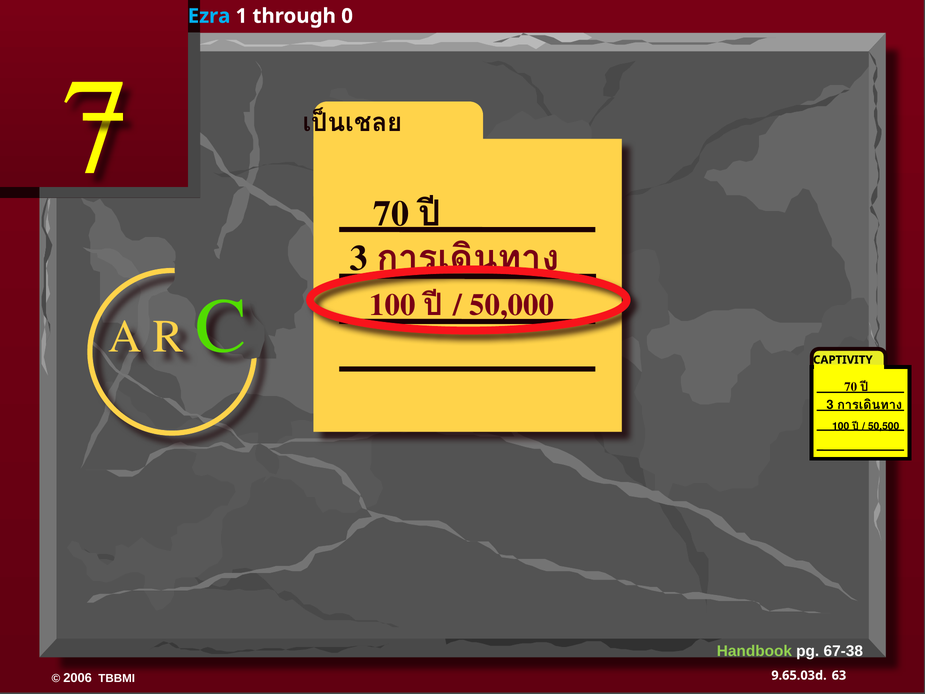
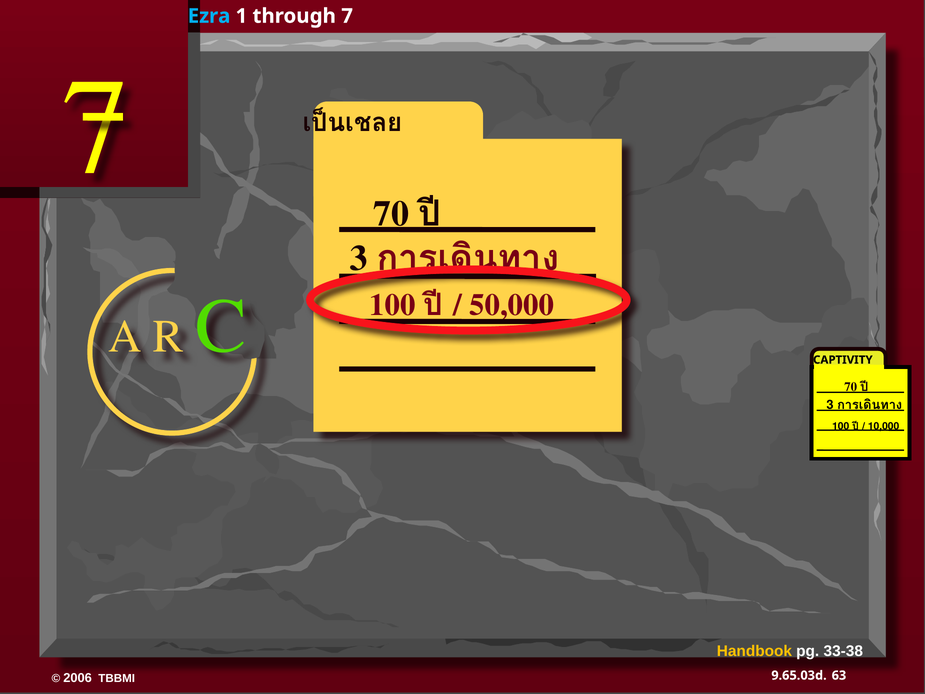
through 0: 0 -> 7
50,500: 50,500 -> 10,000
Handbook colour: light green -> yellow
67-38: 67-38 -> 33-38
